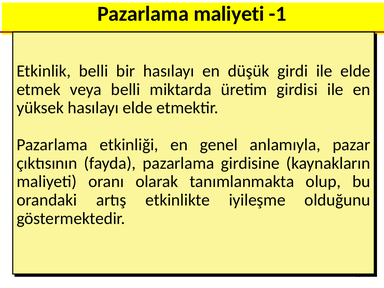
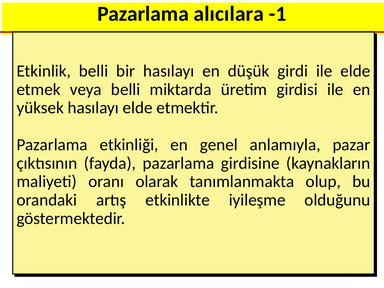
Pazarlama maliyeti: maliyeti -> alıcılara
